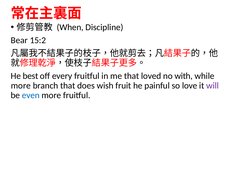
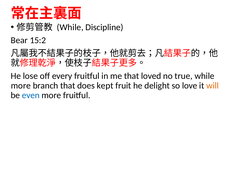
When at (70, 27): When -> While
best: best -> lose
with: with -> true
wish: wish -> kept
painful: painful -> delight
will colour: purple -> orange
